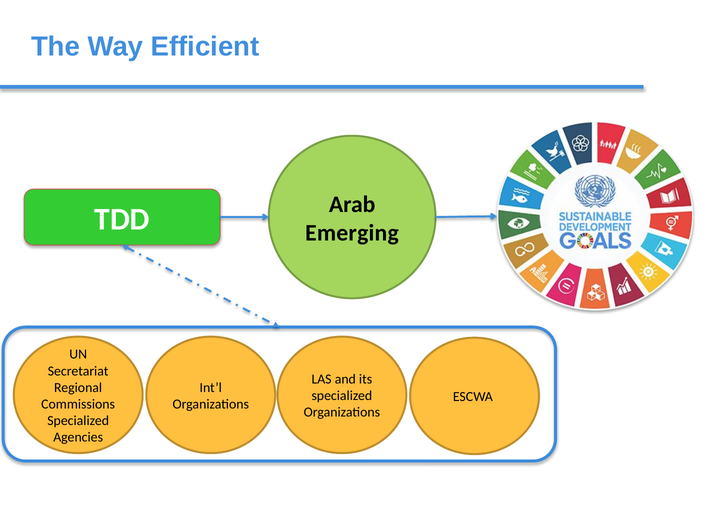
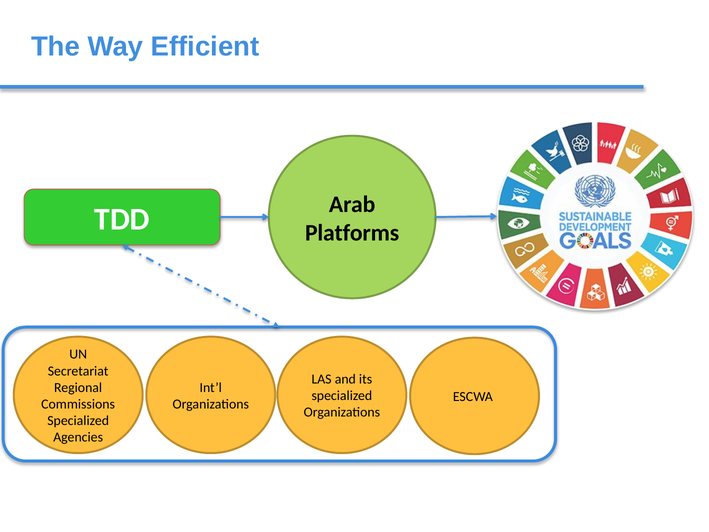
Emerging: Emerging -> Platforms
